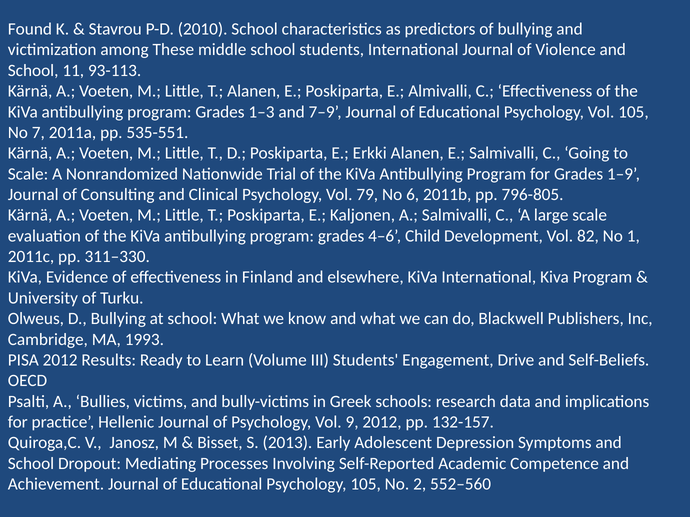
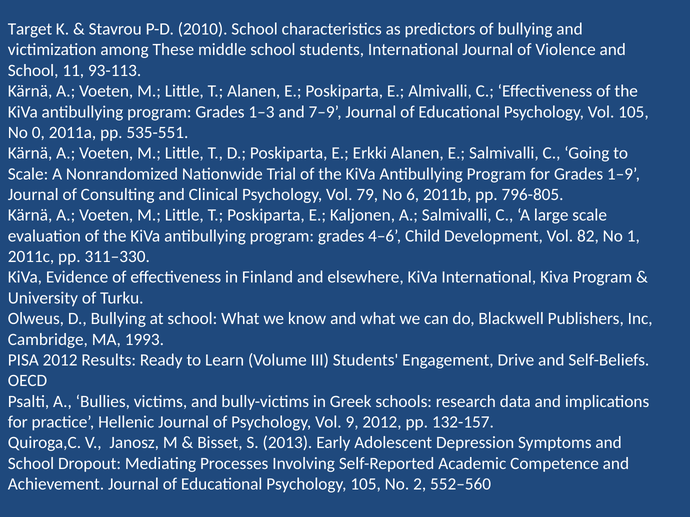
Found: Found -> Target
7: 7 -> 0
